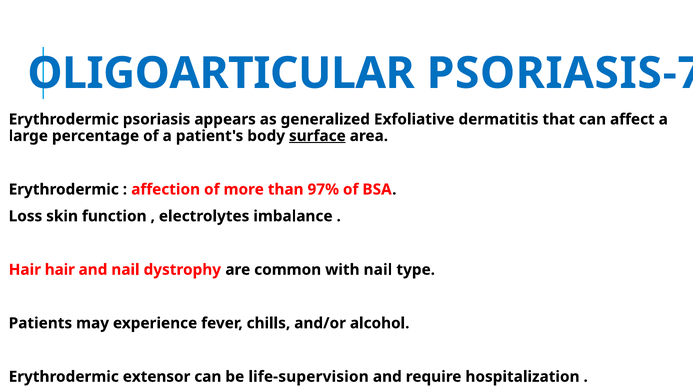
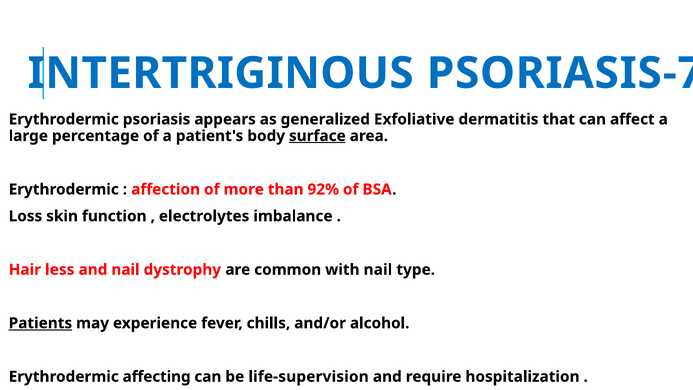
OLIGOARTICULAR: OLIGOARTICULAR -> INTERTRIGINOUS
97%: 97% -> 92%
Hair hair: hair -> less
Patients underline: none -> present
extensor: extensor -> affecting
